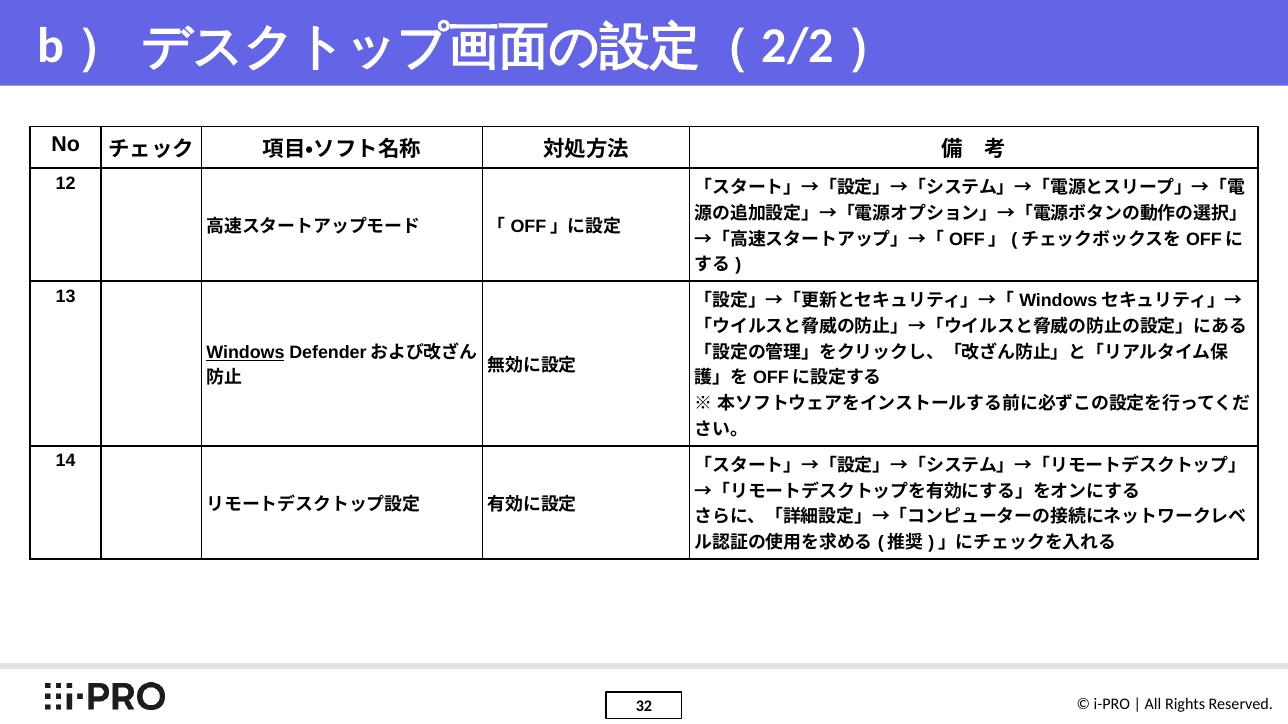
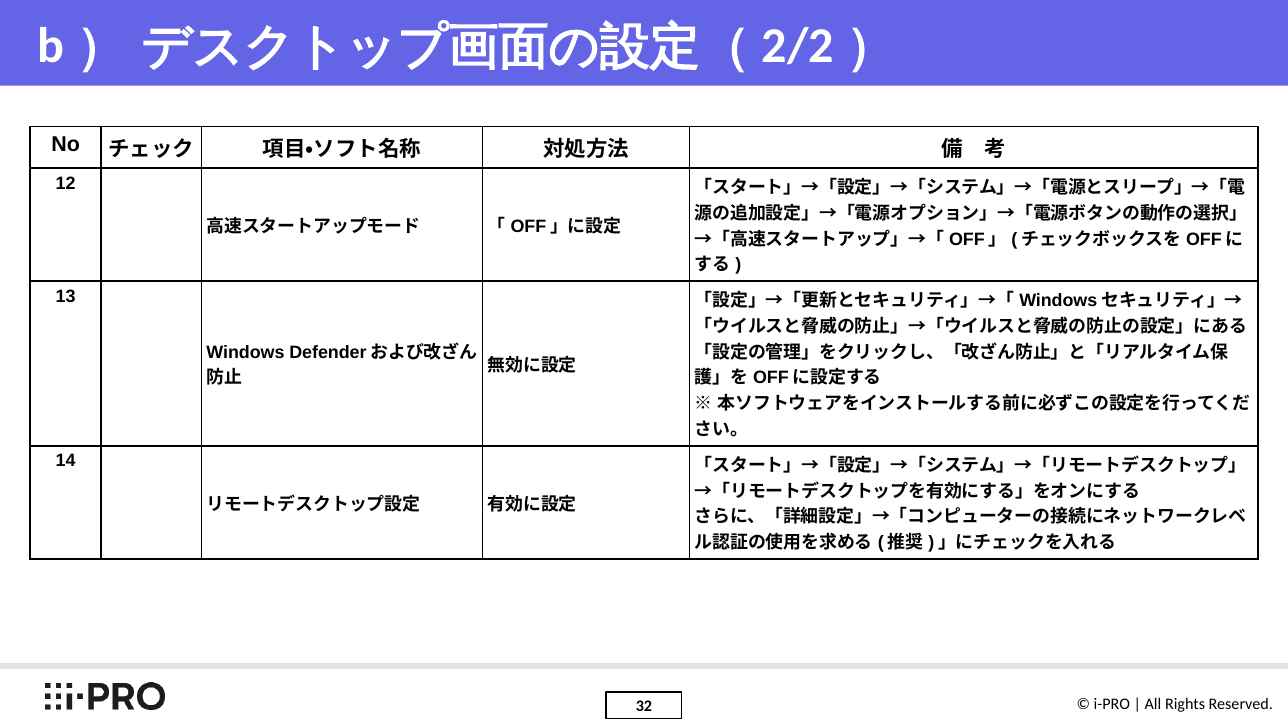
Windows underline: present -> none
